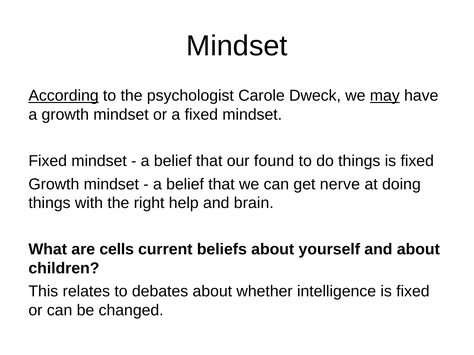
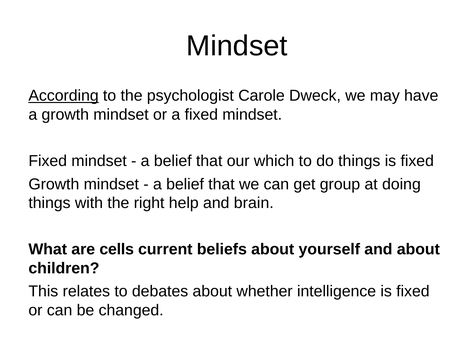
may underline: present -> none
found: found -> which
nerve: nerve -> group
